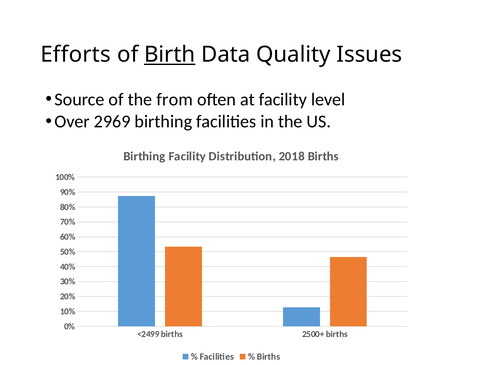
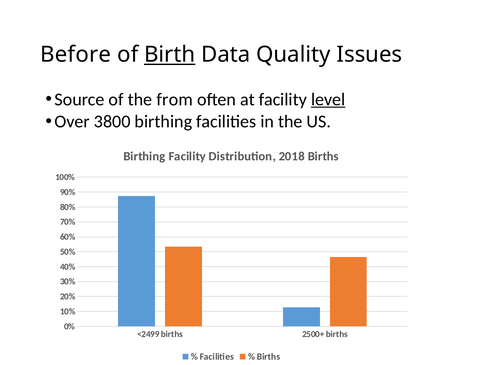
Efforts: Efforts -> Before
level underline: none -> present
2969: 2969 -> 3800
